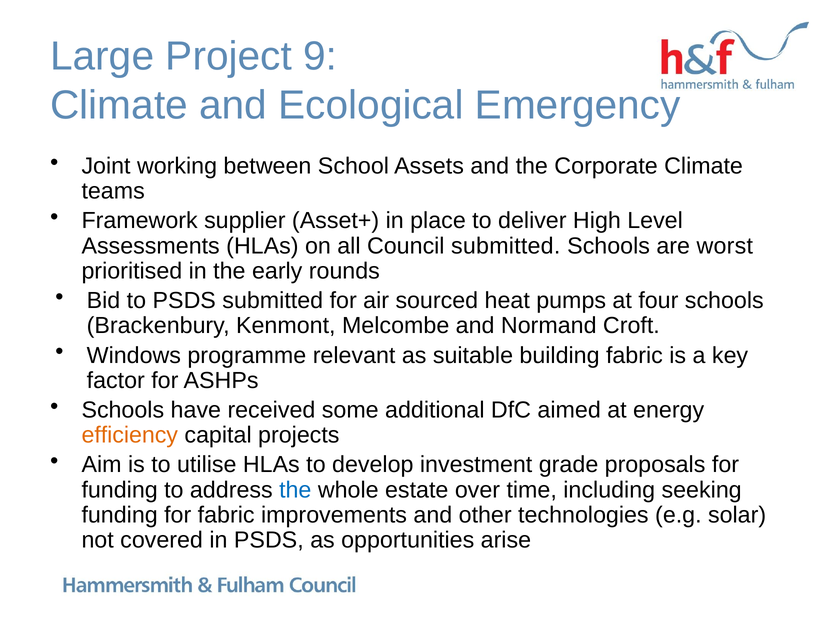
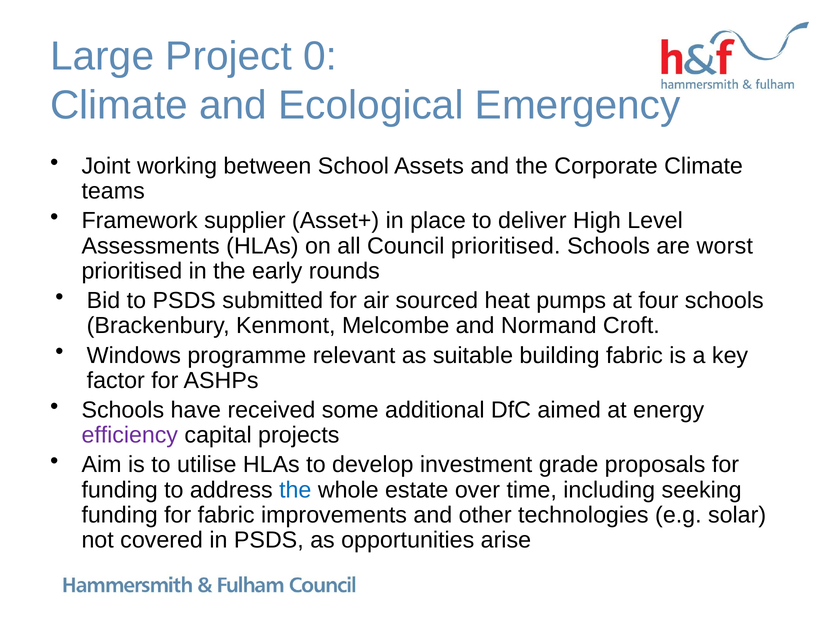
9: 9 -> 0
Council submitted: submitted -> prioritised
efficiency colour: orange -> purple
